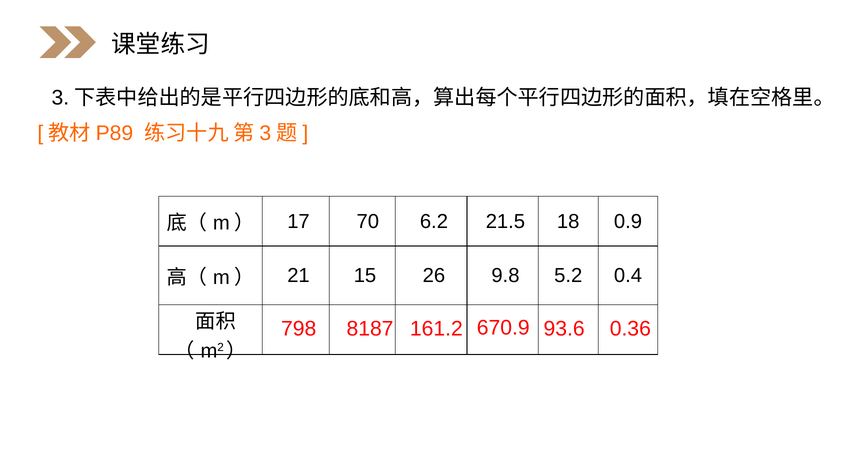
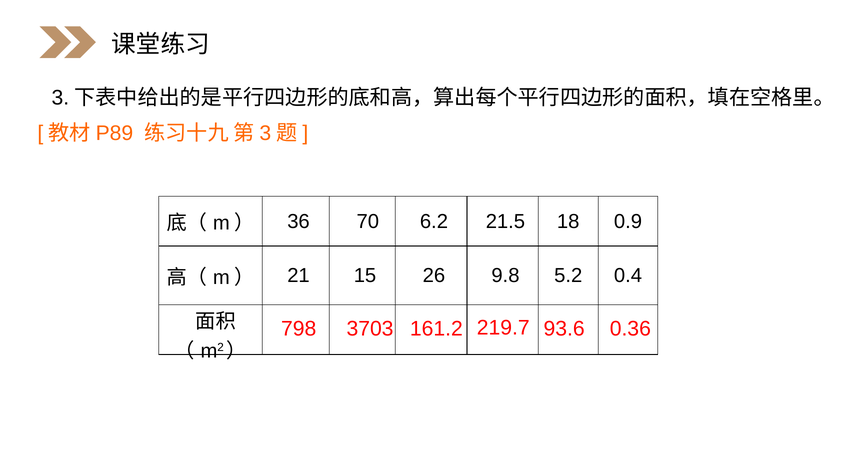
17: 17 -> 36
8187: 8187 -> 3703
670.9: 670.9 -> 219.7
